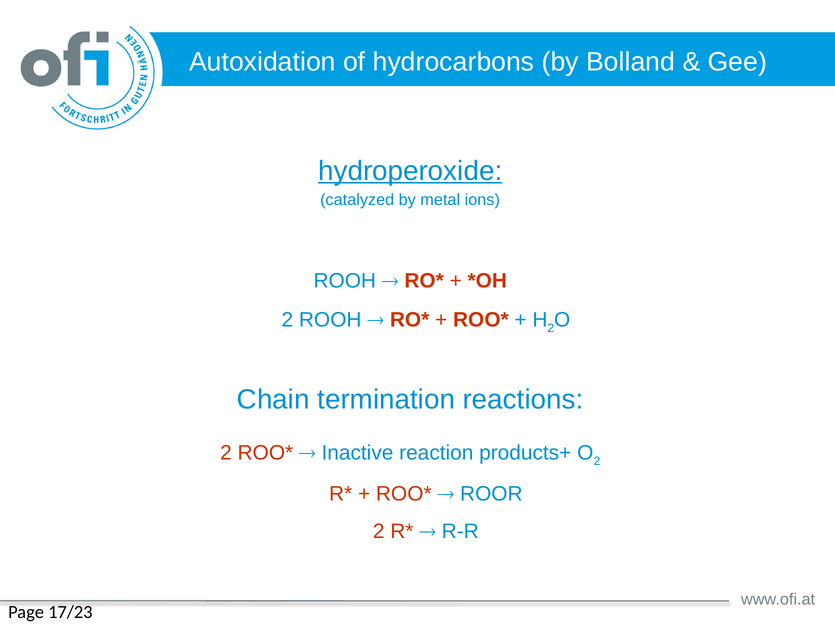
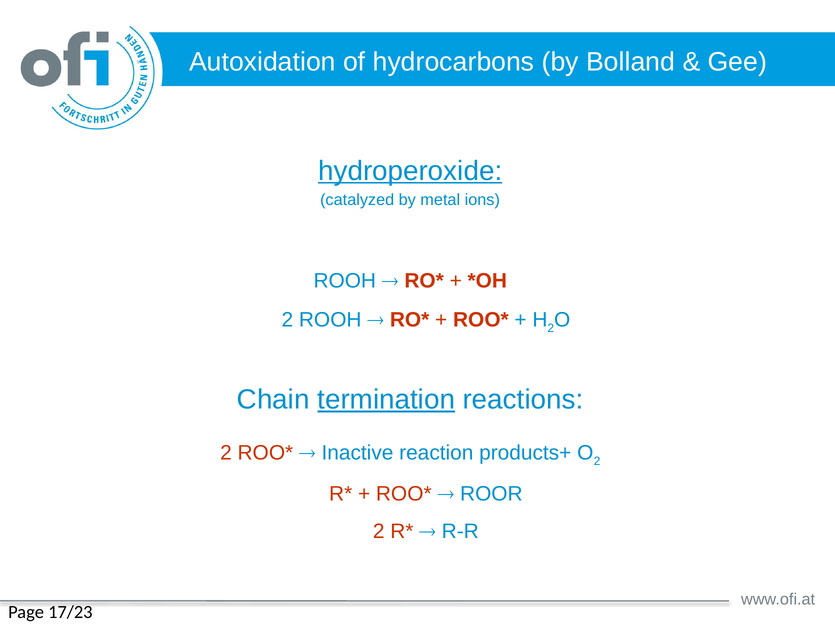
termination underline: none -> present
